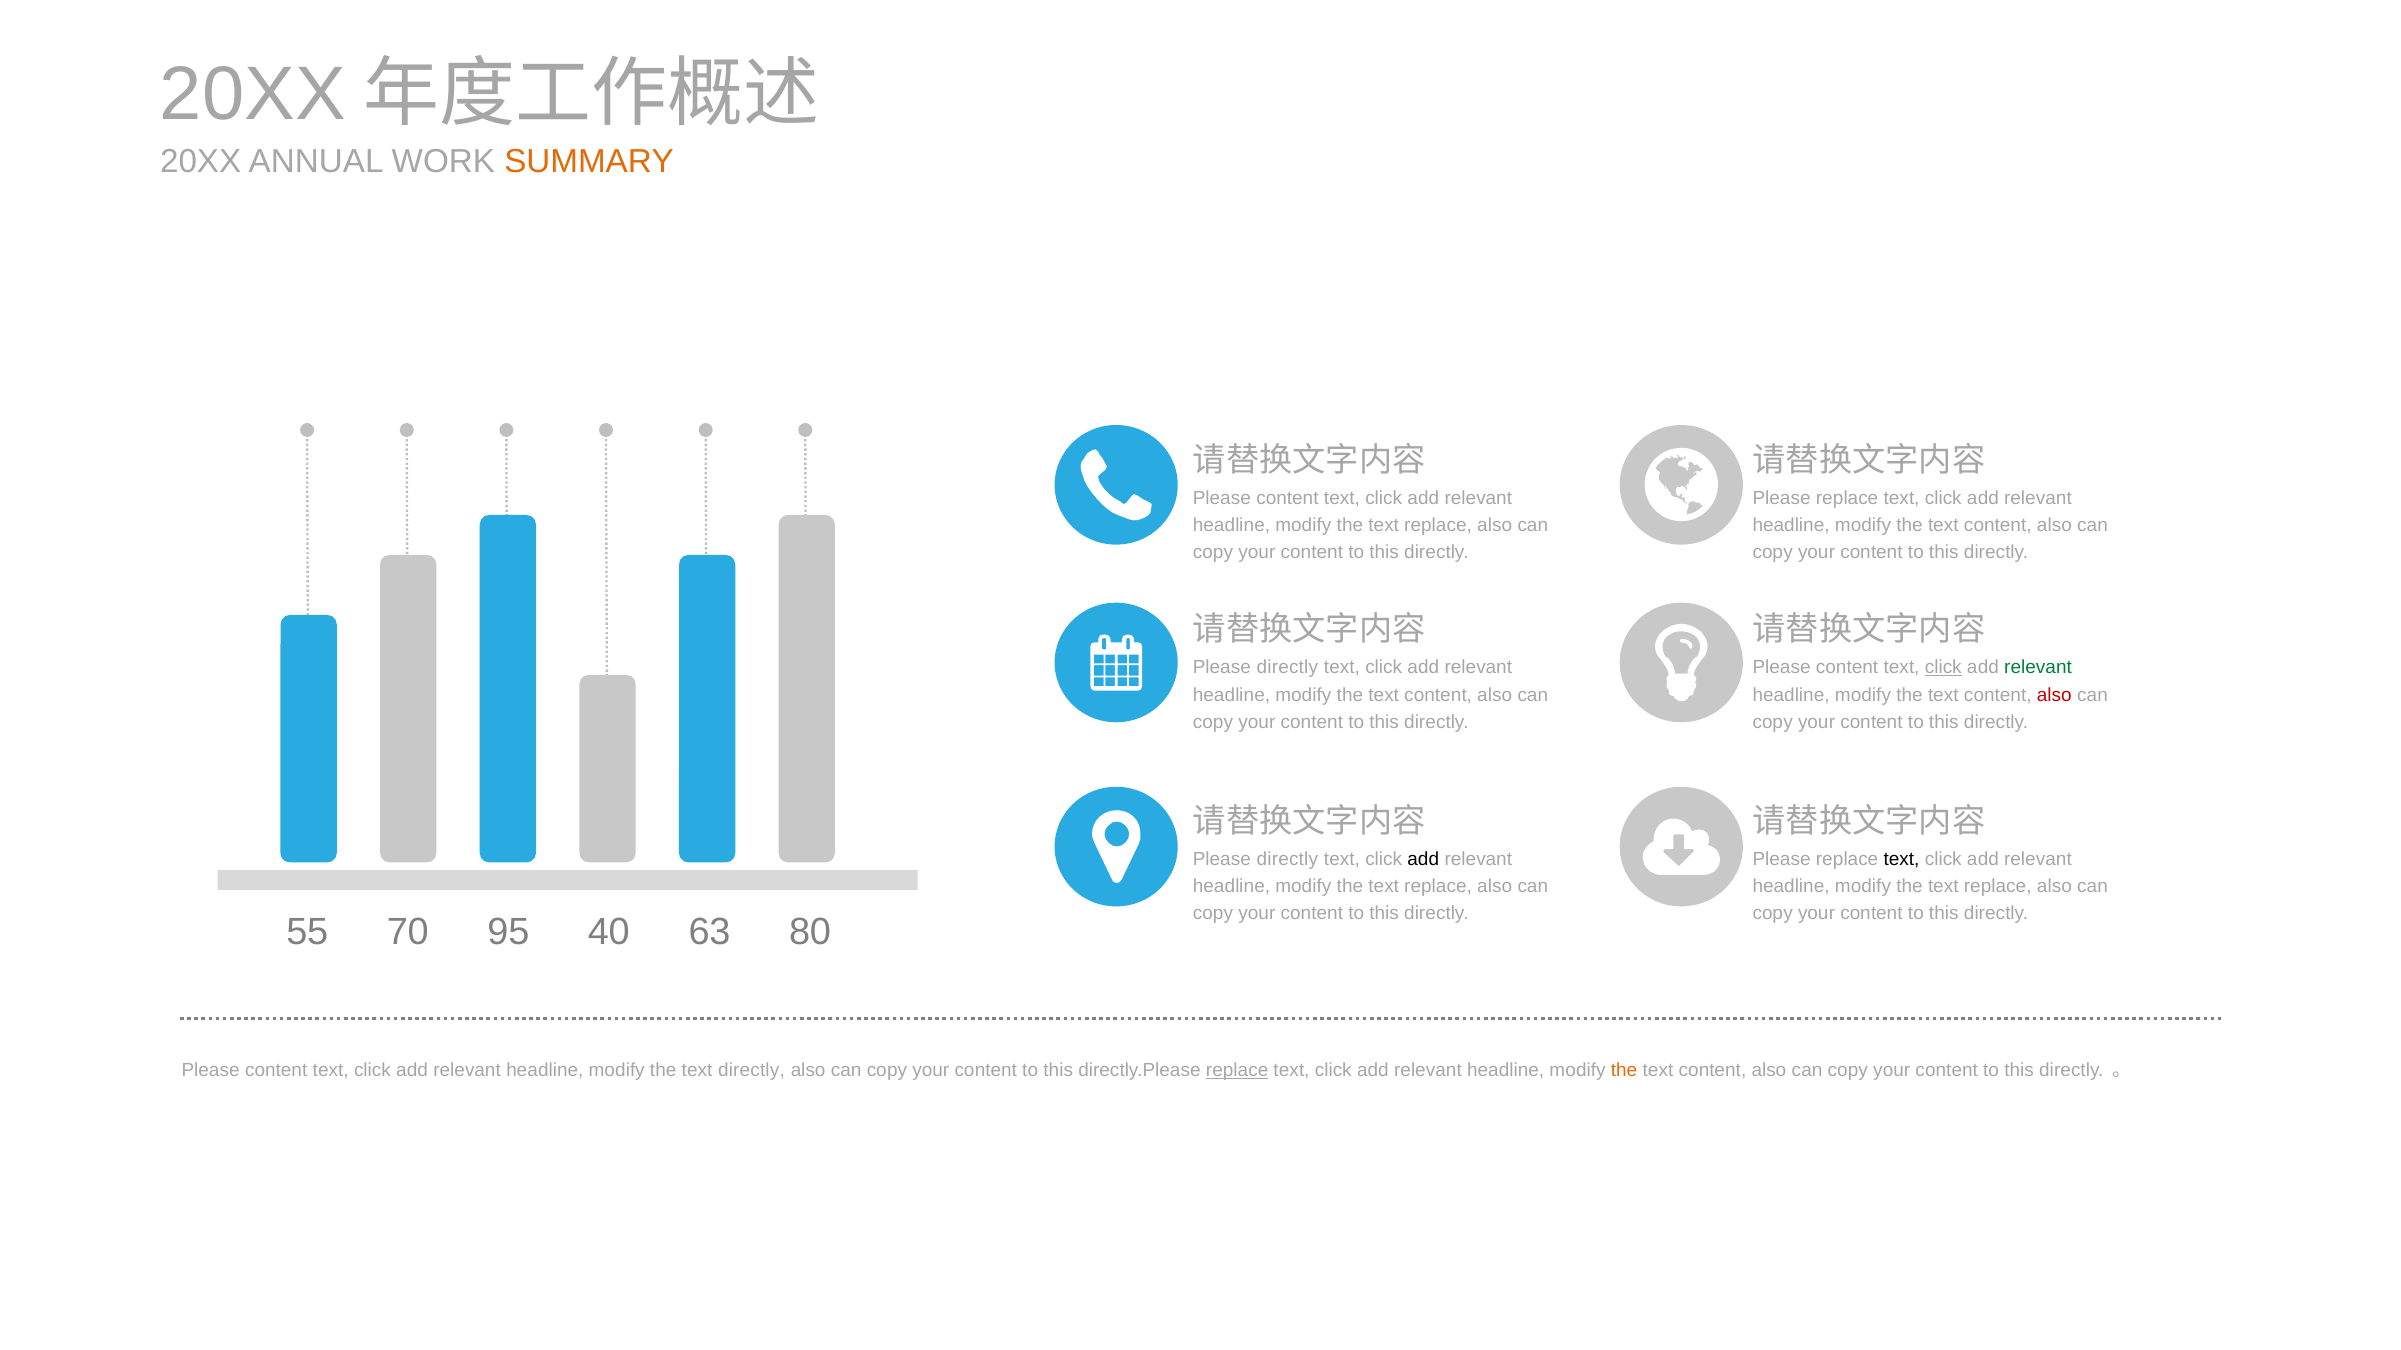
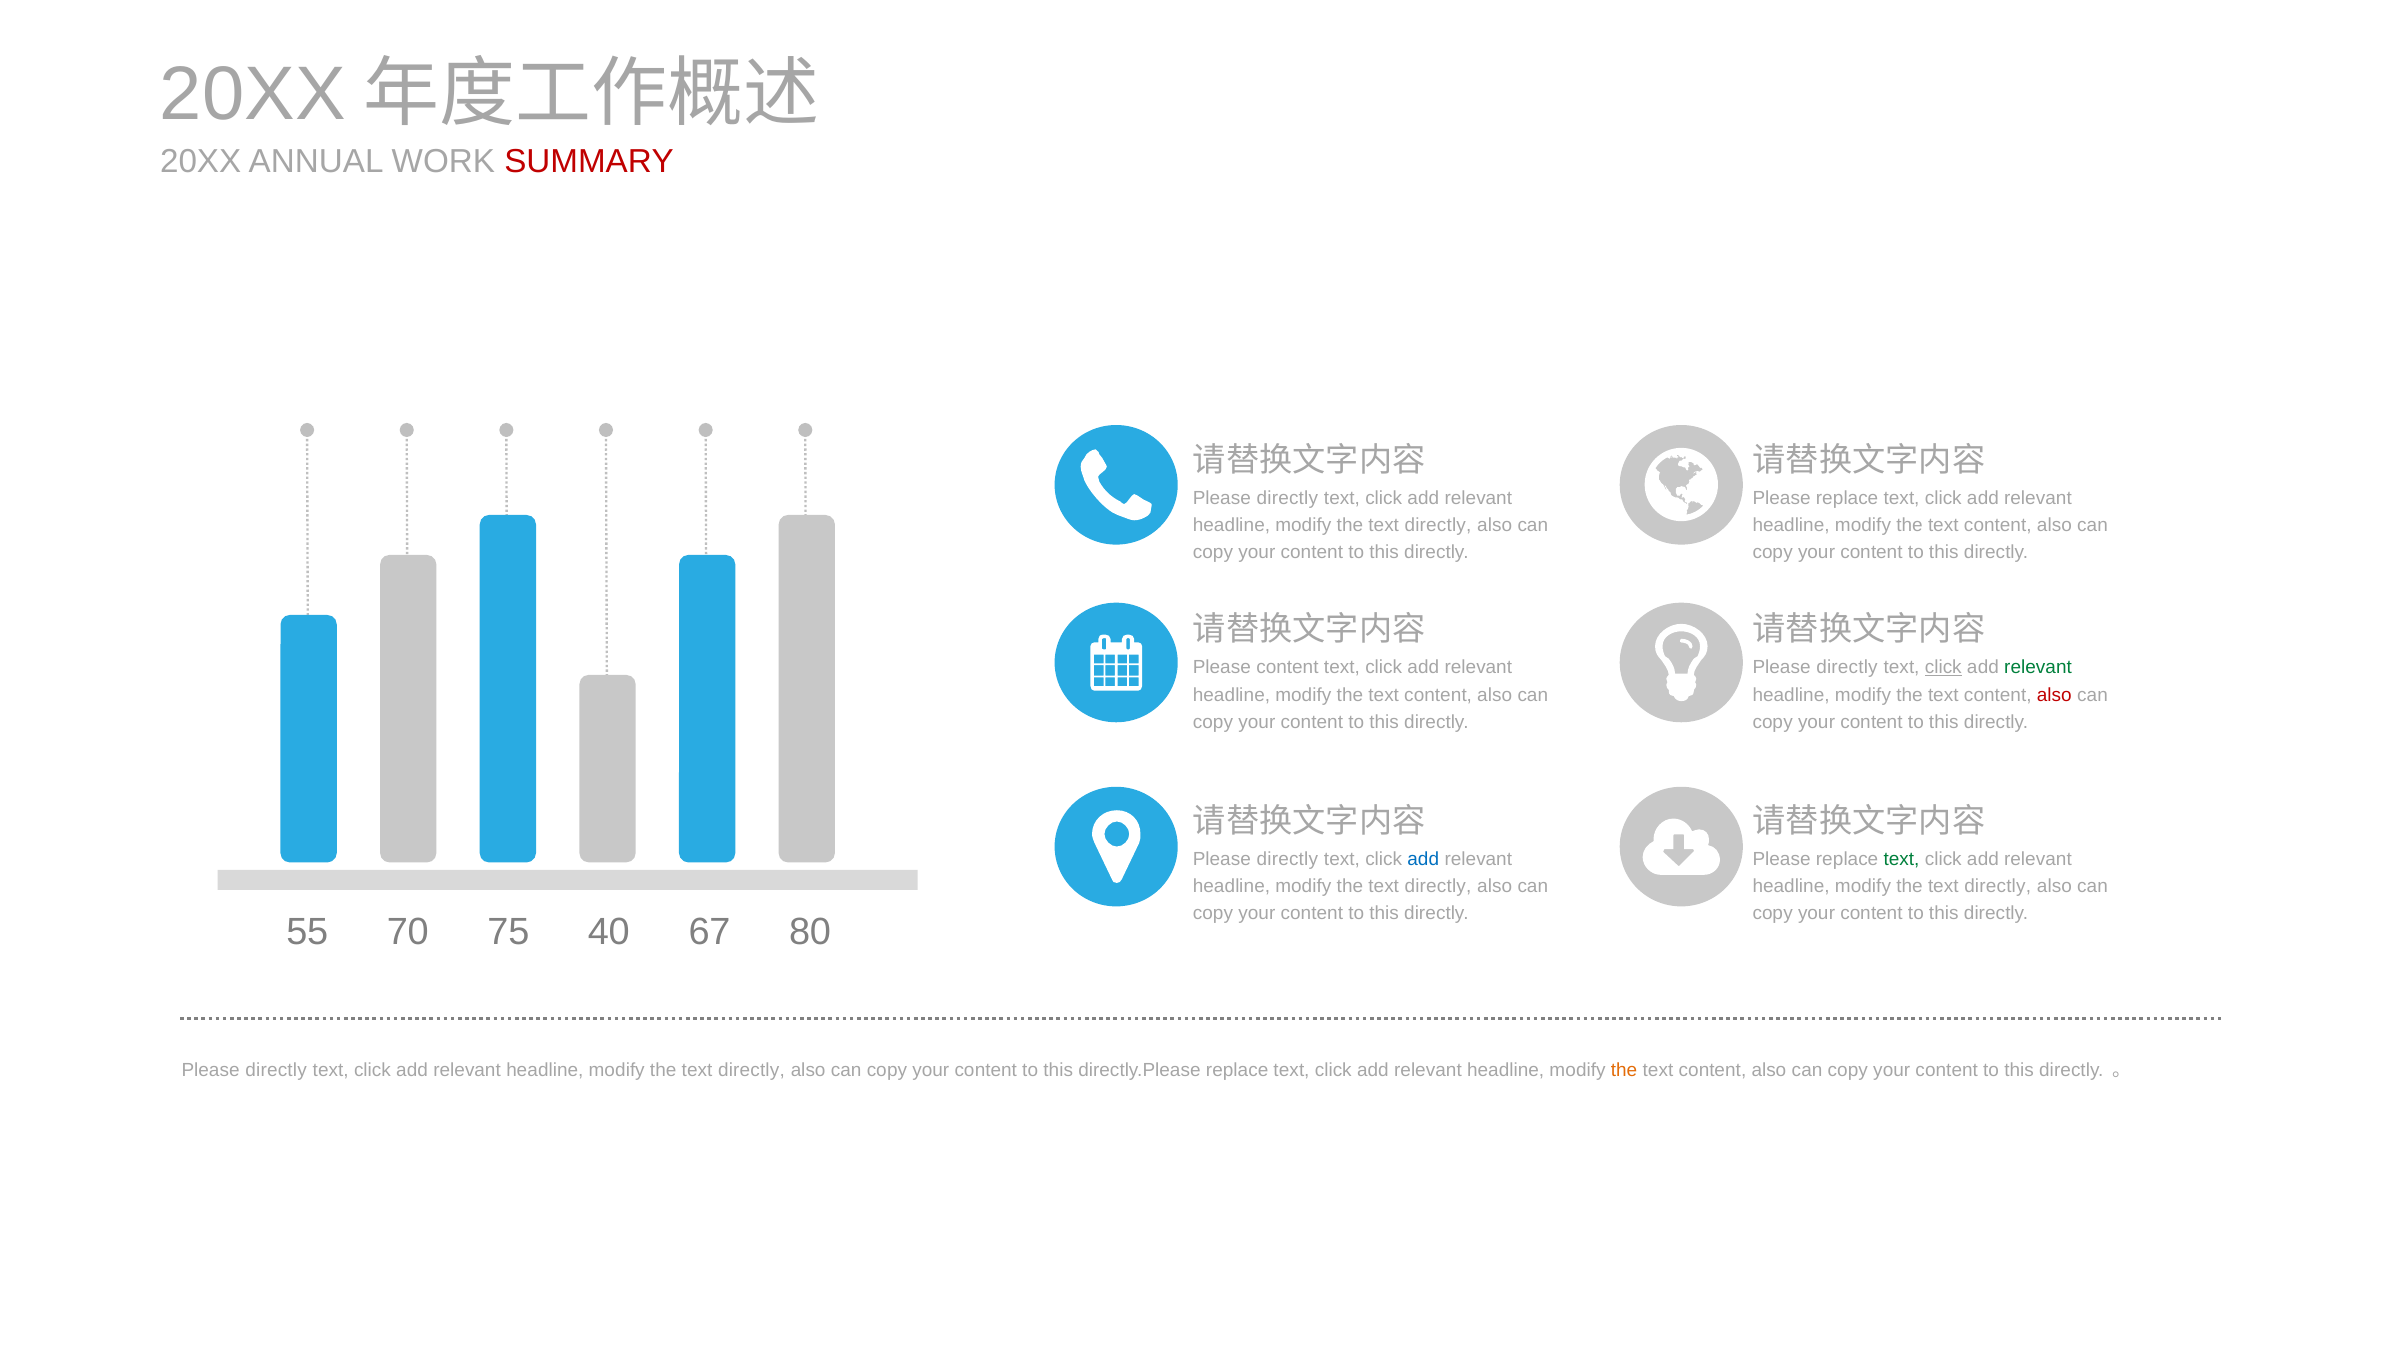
SUMMARY colour: orange -> red
content at (1287, 498): content -> directly
replace at (1438, 526): replace -> directly
directly at (1287, 668): directly -> content
content at (1847, 668): content -> directly
add at (1423, 859) colour: black -> blue
text at (1902, 859) colour: black -> green
replace at (1438, 887): replace -> directly
replace at (1998, 887): replace -> directly
95: 95 -> 75
63: 63 -> 67
content at (276, 1071): content -> directly
replace at (1237, 1071) underline: present -> none
